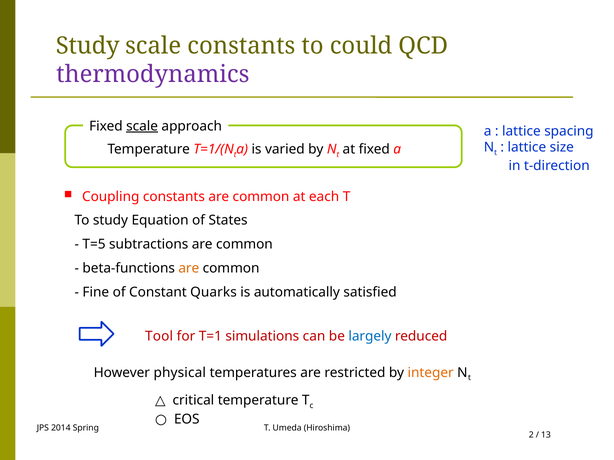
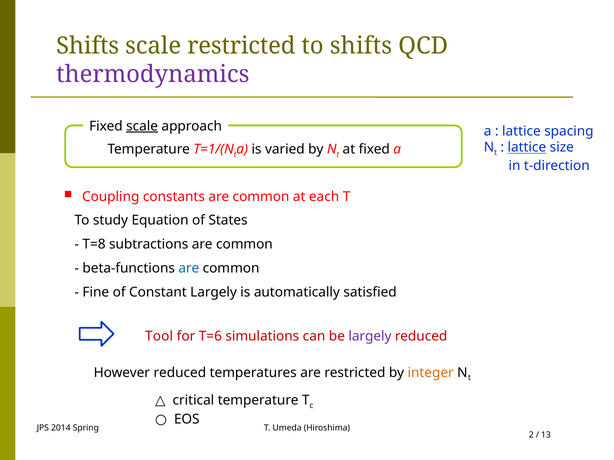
Study at (88, 46): Study -> Shifts
scale constants: constants -> restricted
to could: could -> shifts
lattice at (527, 148) underline: none -> present
T=5: T=5 -> T=8
are at (189, 268) colour: orange -> blue
Constant Quarks: Quarks -> Largely
T=1: T=1 -> T=6
largely at (370, 337) colour: blue -> purple
However physical: physical -> reduced
